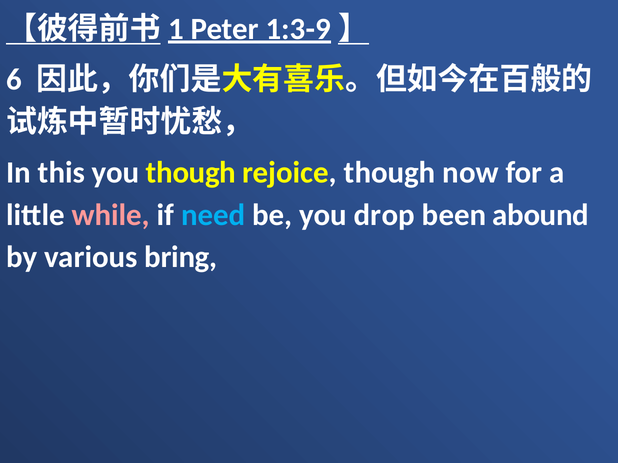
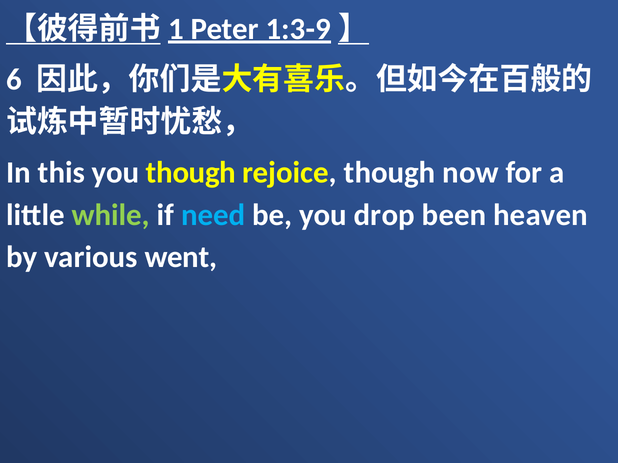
while colour: pink -> light green
abound: abound -> heaven
bring: bring -> went
